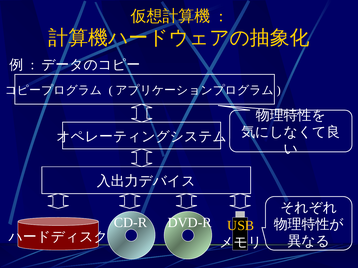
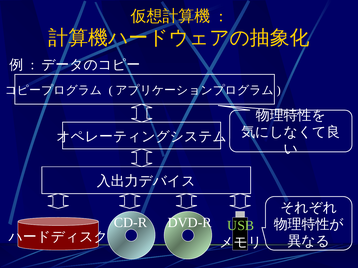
USB colour: yellow -> light green
